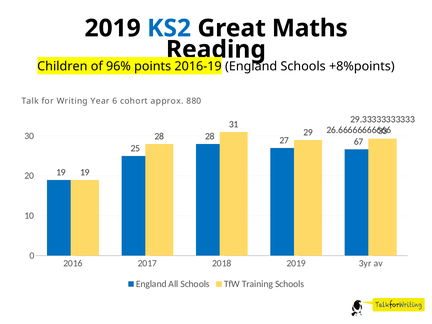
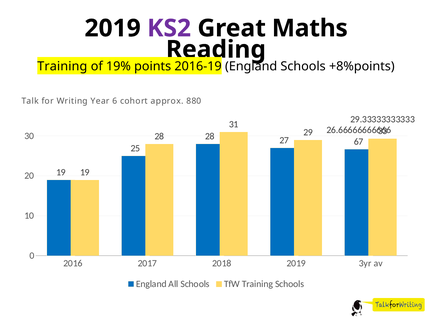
KS2 colour: blue -> purple
Children at (62, 66): Children -> Training
96%: 96% -> 19%
